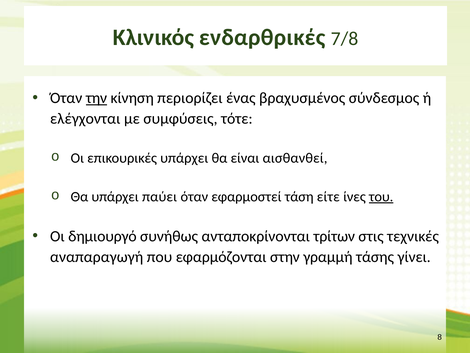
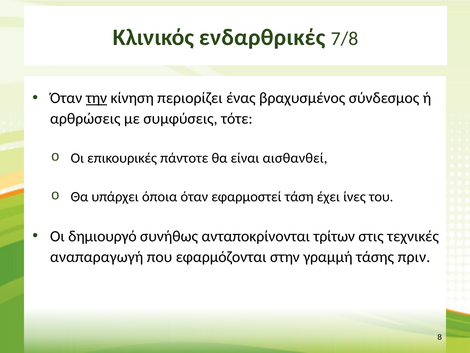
ελέγχονται: ελέγχονται -> αρθρώσεις
επικουρικές υπάρχει: υπάρχει -> πάντοτε
παύει: παύει -> όποια
είτε: είτε -> έχει
του underline: present -> none
γίνει: γίνει -> πριν
